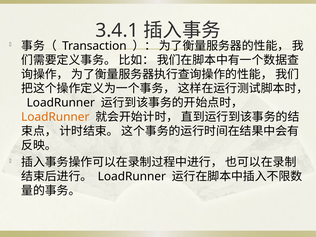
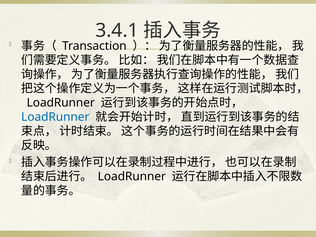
LoadRunner at (55, 117) colour: orange -> blue
